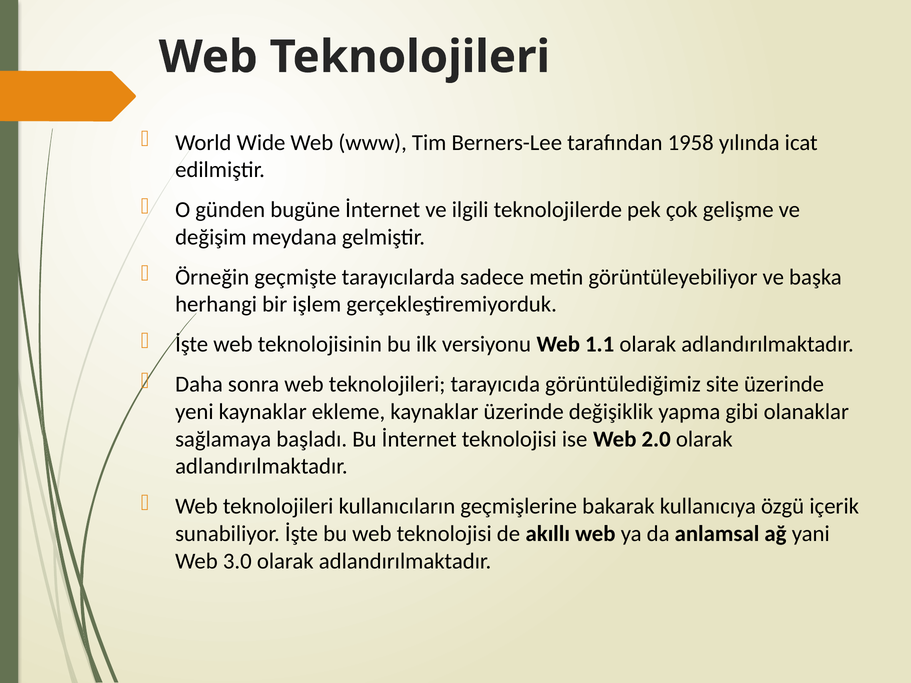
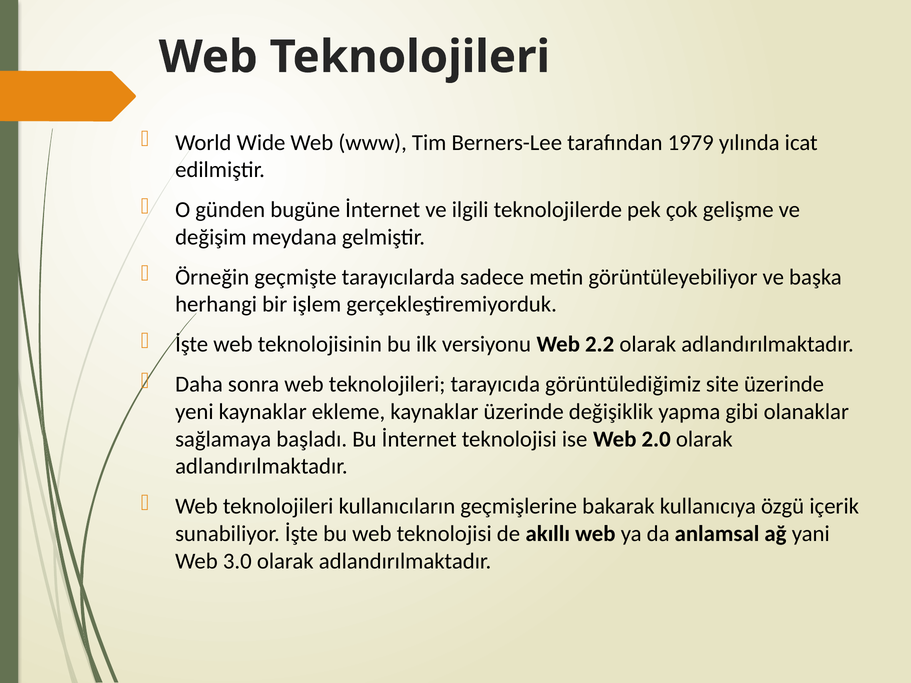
1958: 1958 -> 1979
1.1: 1.1 -> 2.2
